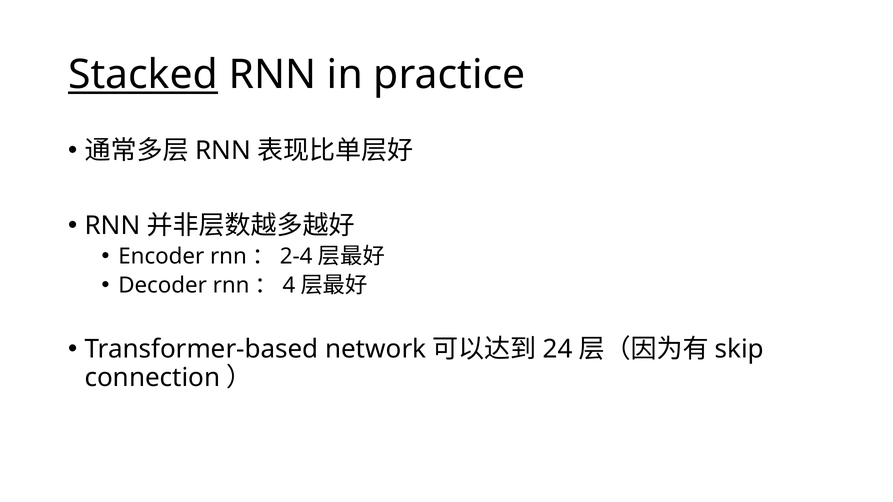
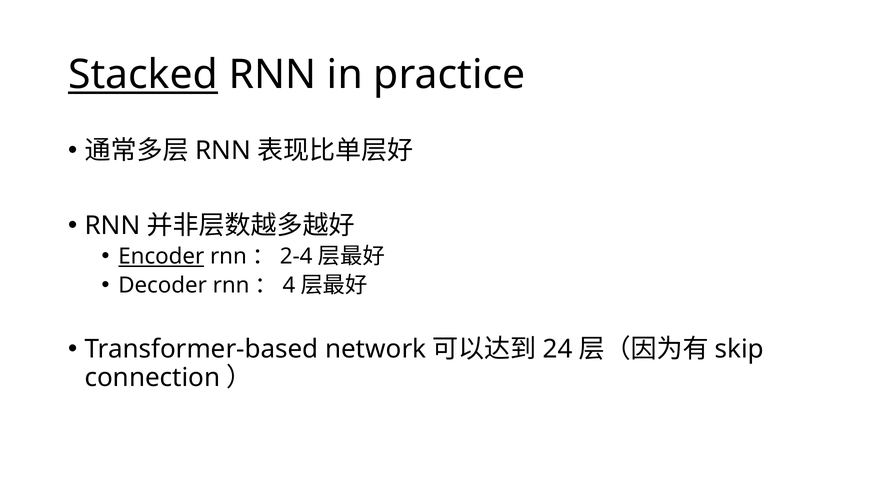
Encoder underline: none -> present
